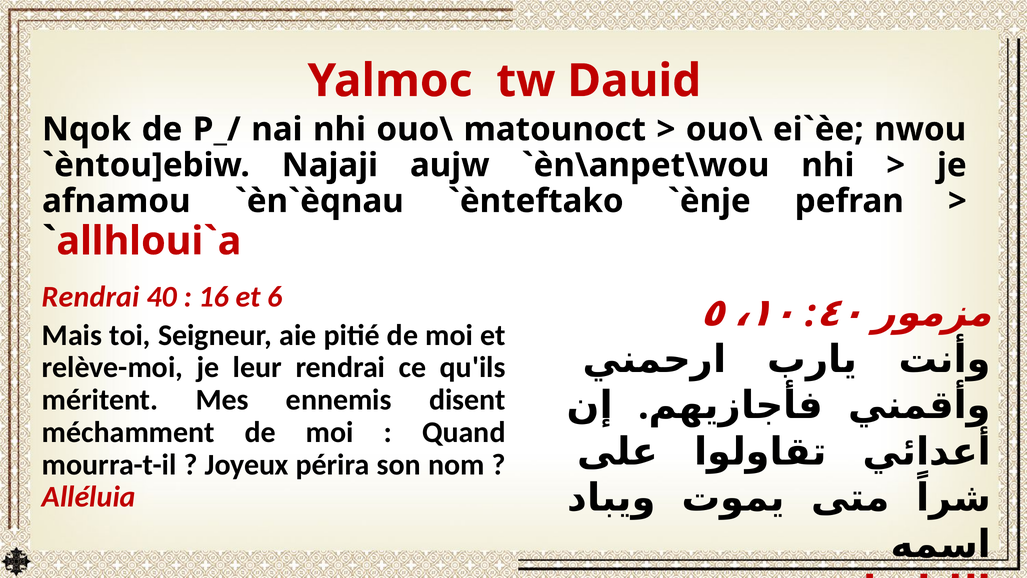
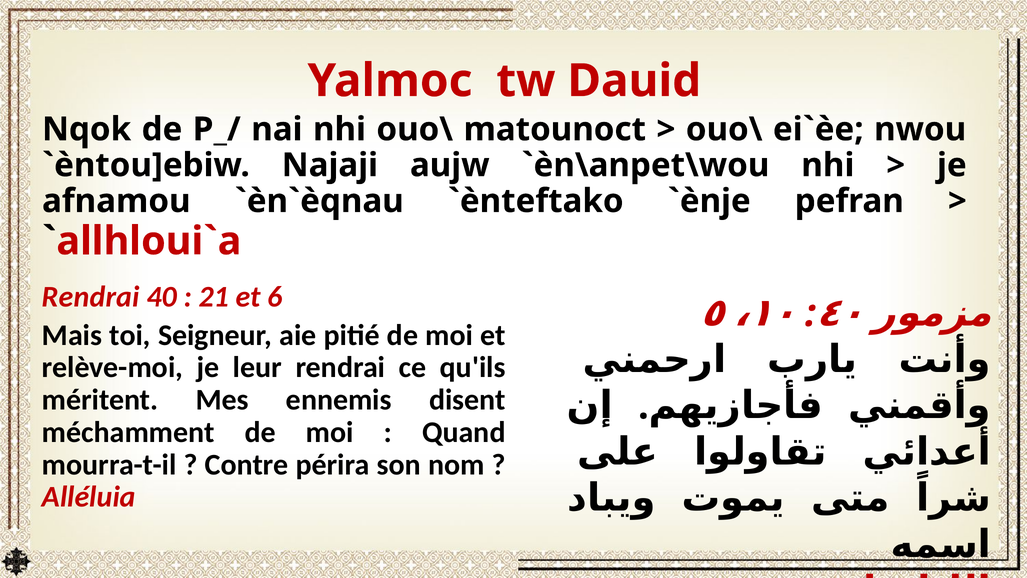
16: 16 -> 21
Joyeux: Joyeux -> Contre
